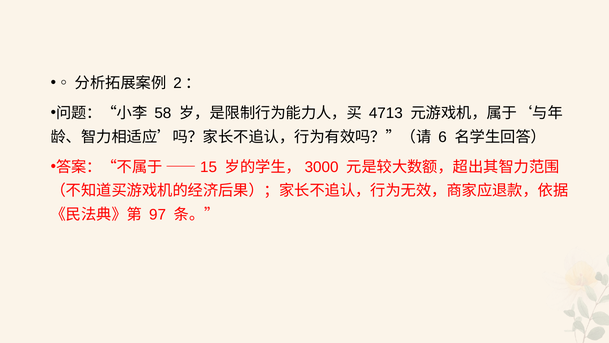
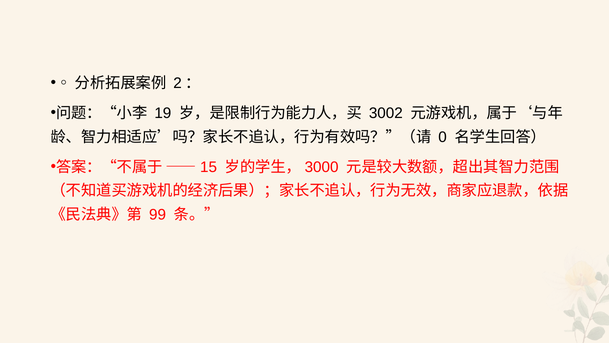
58: 58 -> 19
4713: 4713 -> 3002
6: 6 -> 0
97: 97 -> 99
